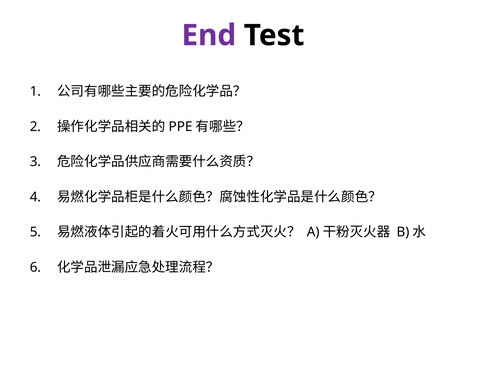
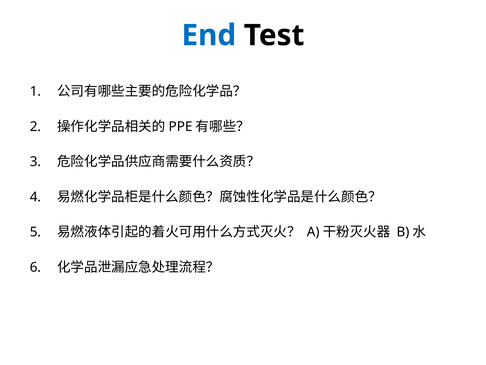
End colour: purple -> blue
